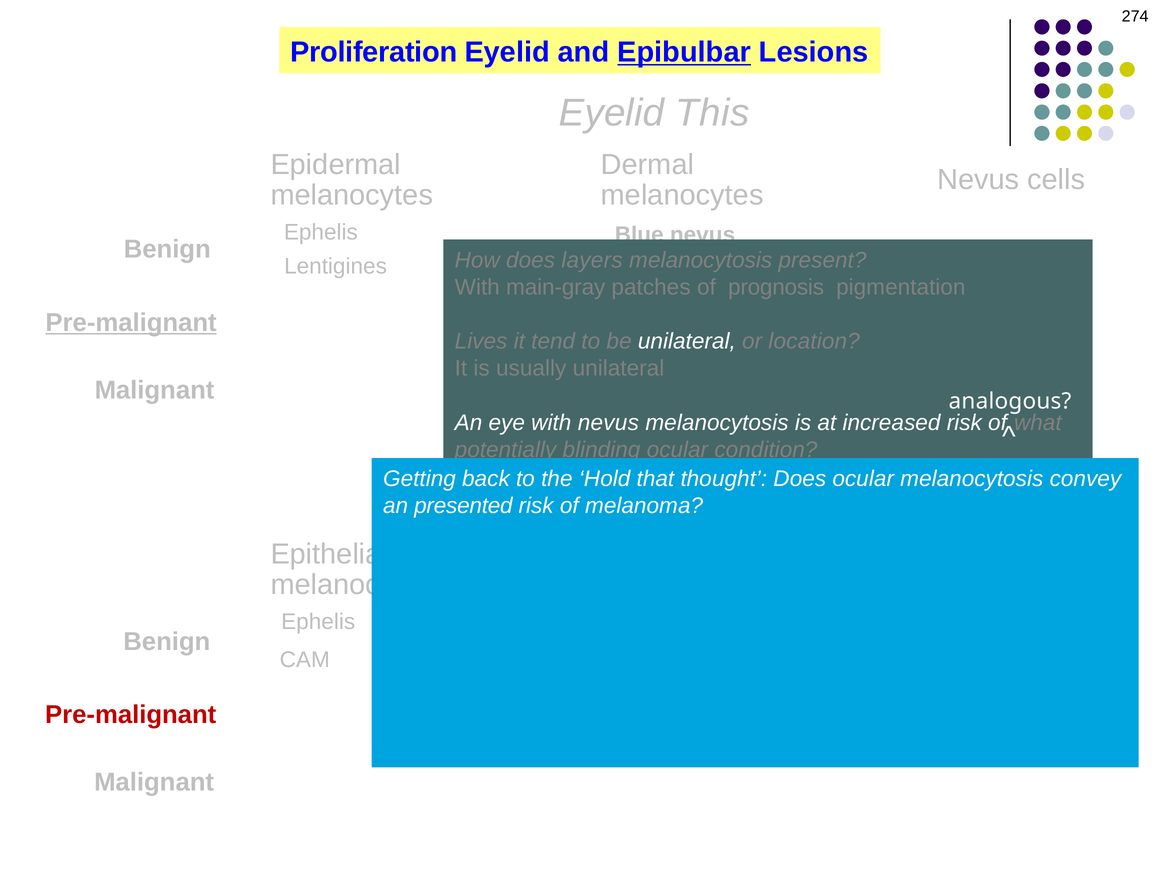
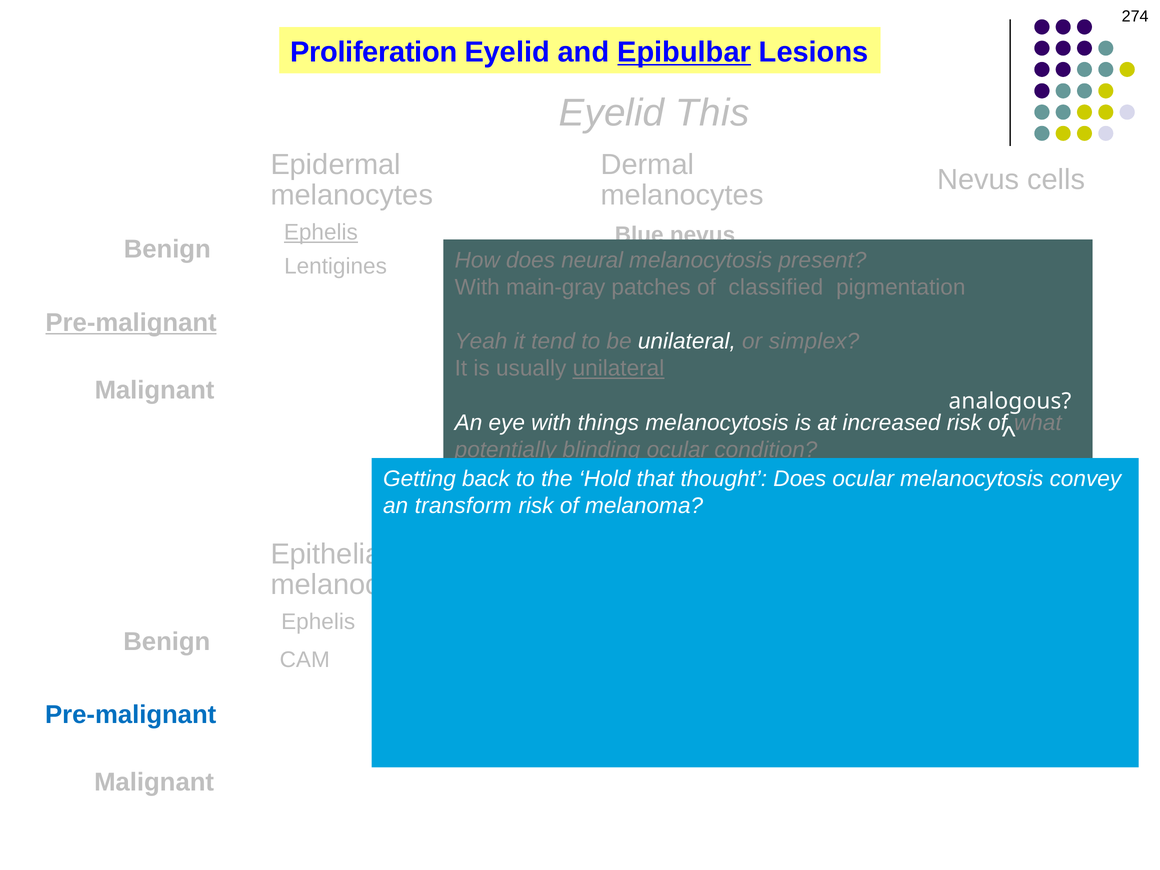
Ephelis at (321, 233) underline: none -> present
layers: layers -> neural
prognosis: prognosis -> classified
Lives: Lives -> Yeah
location: location -> simplex
unilateral at (618, 369) underline: none -> present
with nevus: nevus -> things
presented: presented -> transform
Pre-malignant at (131, 715) colour: red -> blue
